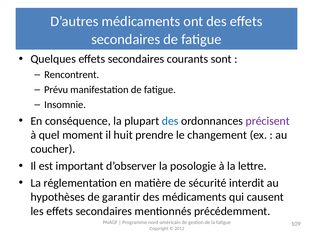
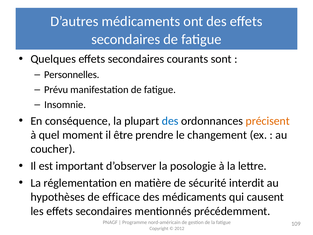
Rencontrent: Rencontrent -> Personnelles
précisent colour: purple -> orange
huit: huit -> être
garantir: garantir -> efficace
